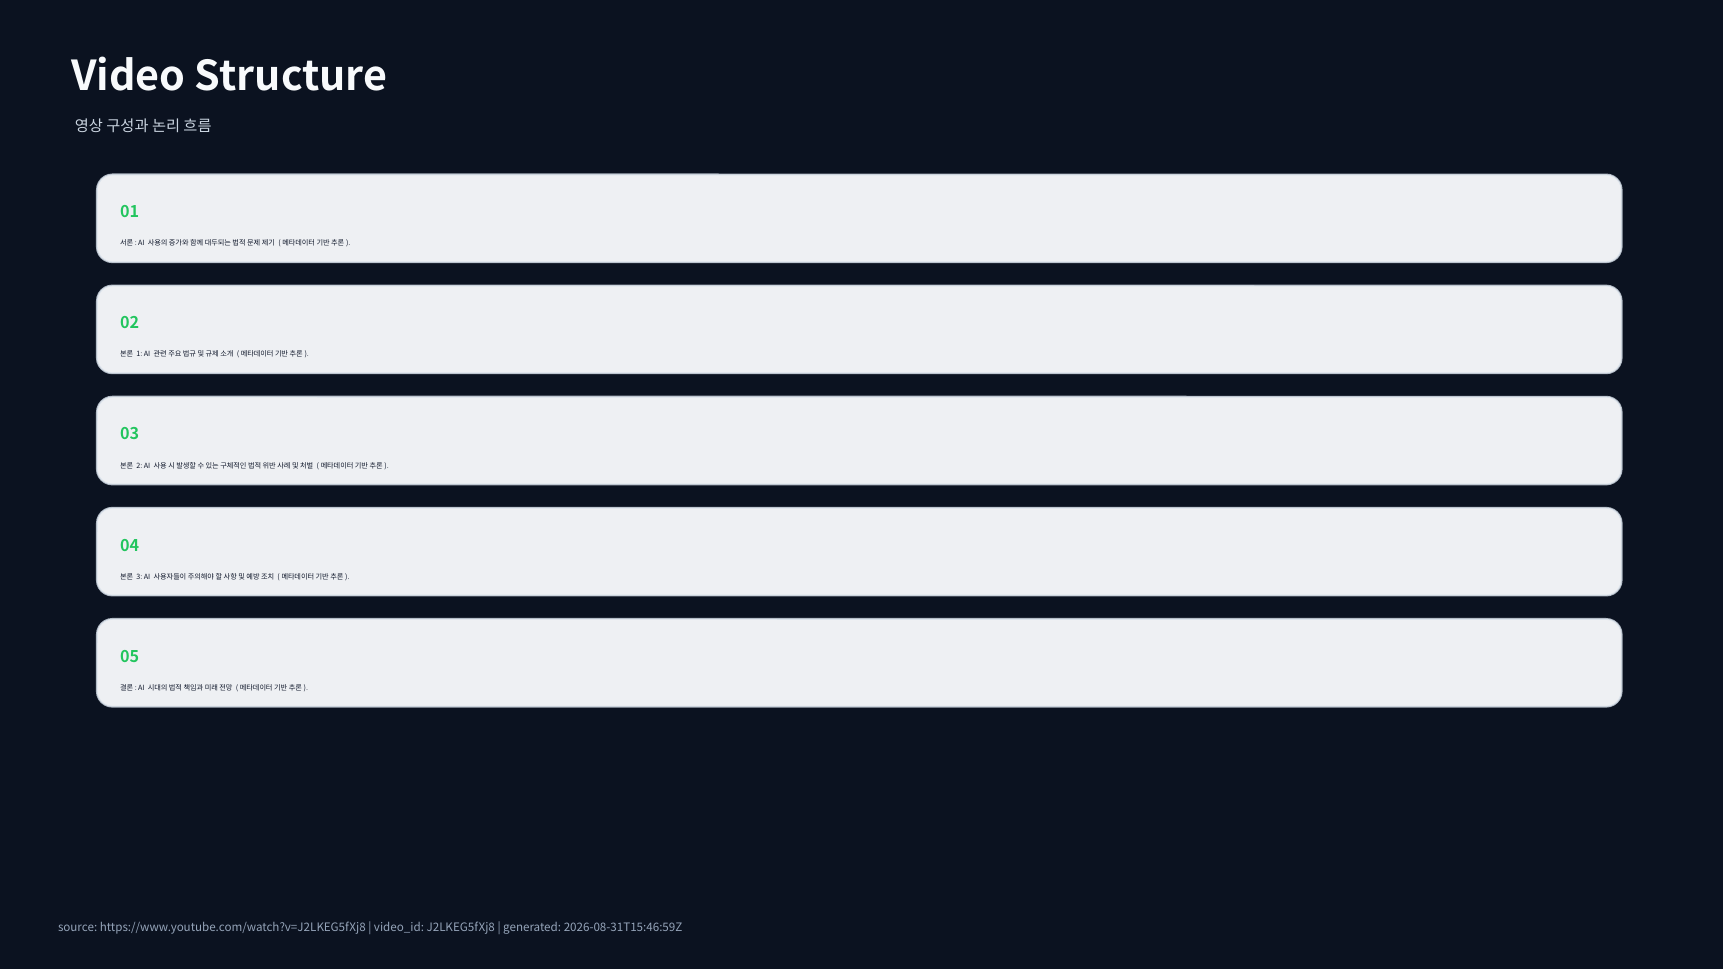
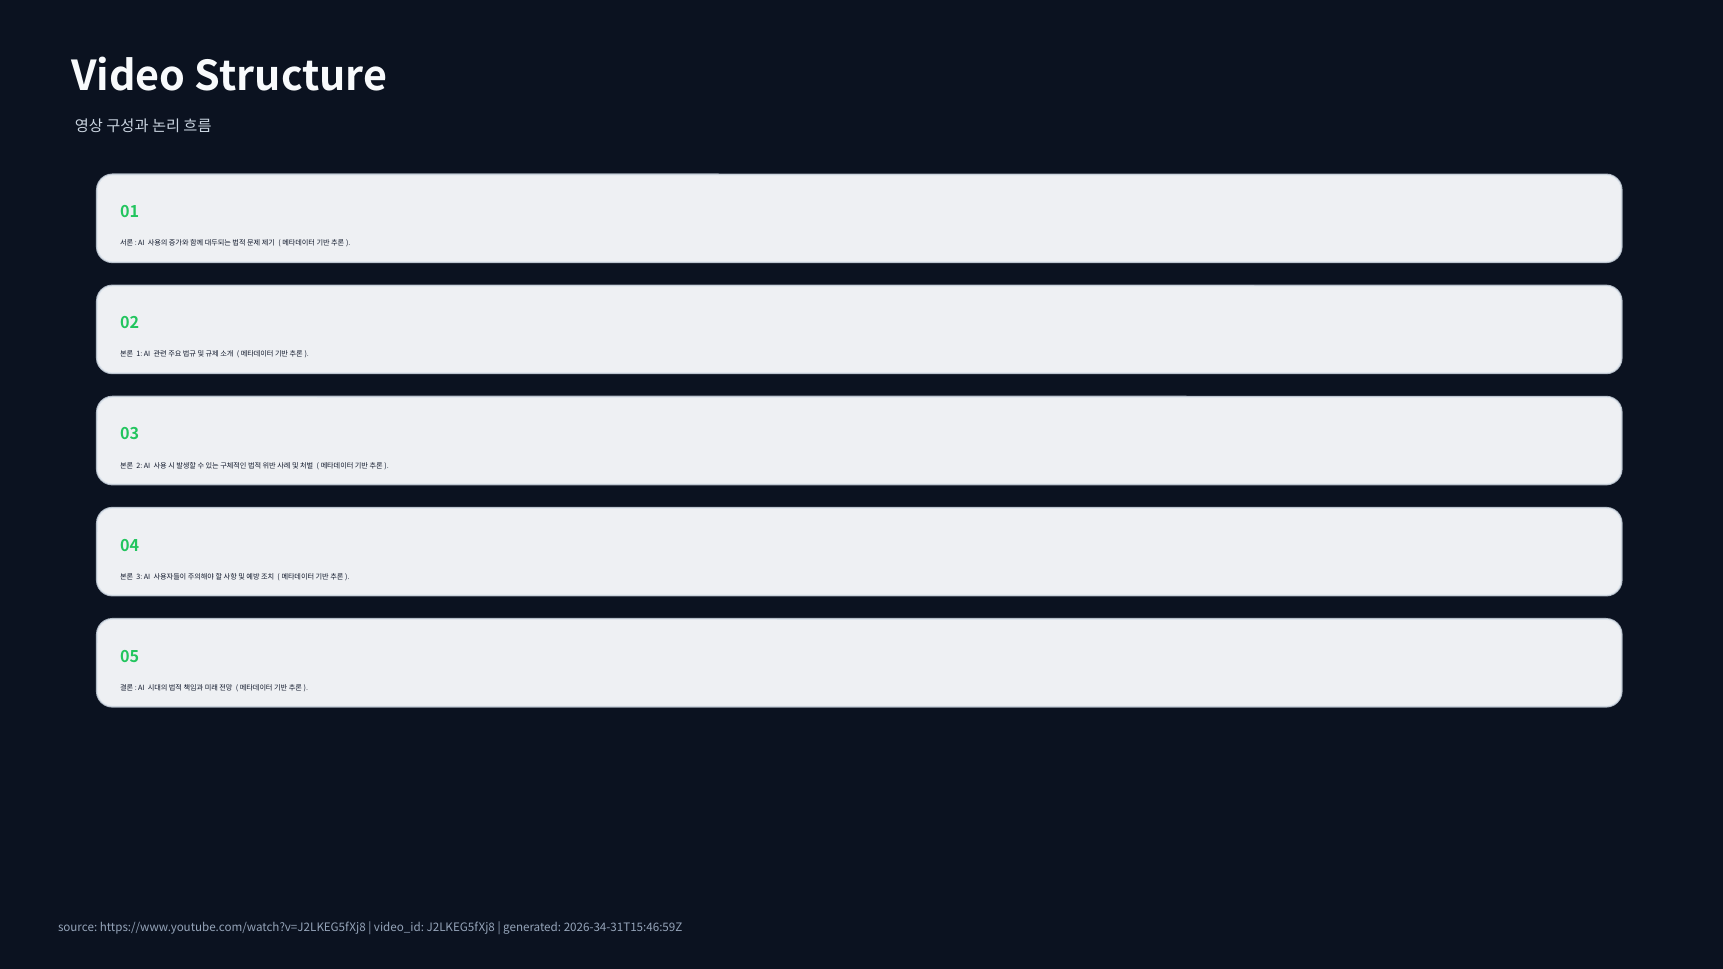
2026-08-31T15:46:59Z: 2026-08-31T15:46:59Z -> 2026-34-31T15:46:59Z
